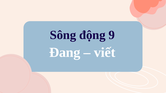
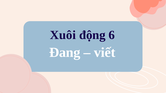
Sông: Sông -> Xuôi
9: 9 -> 6
